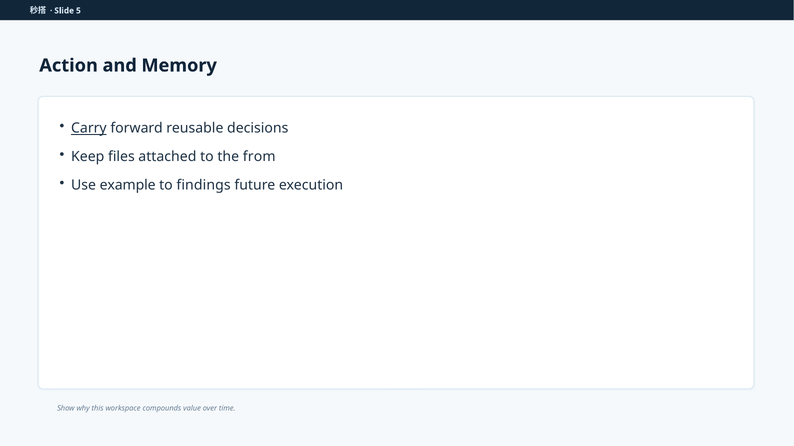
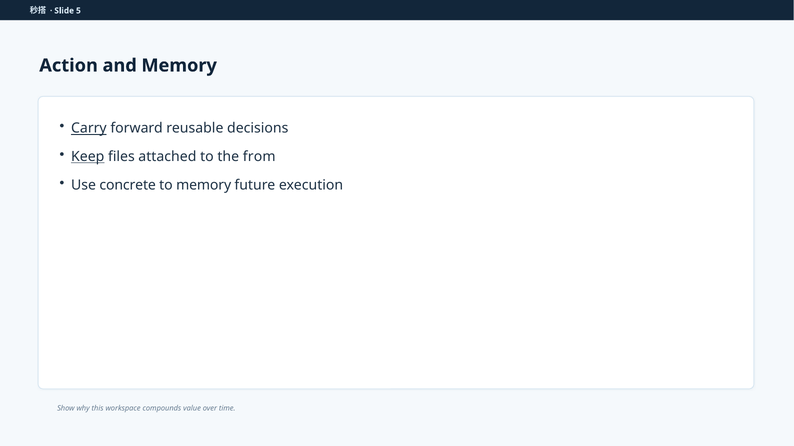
Keep underline: none -> present
example: example -> concrete
to findings: findings -> memory
